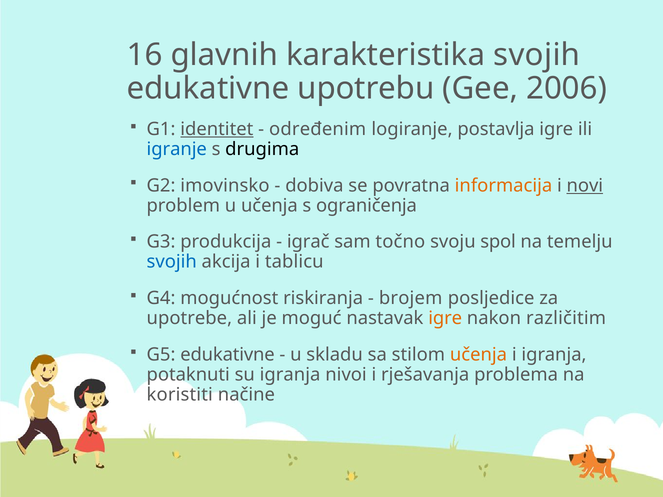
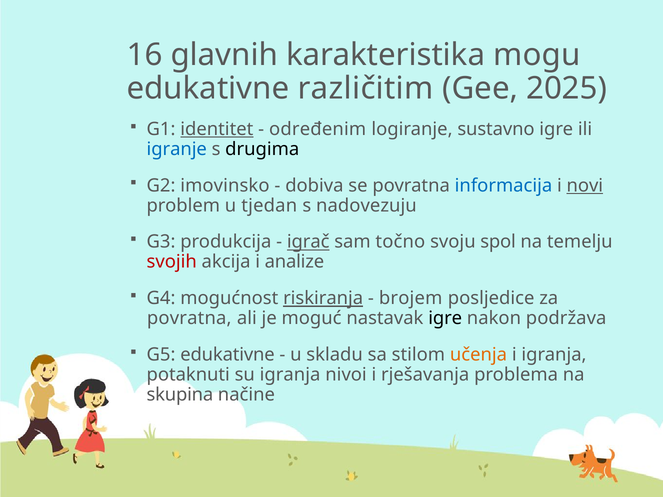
karakteristika svojih: svojih -> mogu
upotrebu: upotrebu -> različitim
2006: 2006 -> 2025
postavlja: postavlja -> sustavno
informacija colour: orange -> blue
u učenja: učenja -> tjedan
ograničenja: ograničenja -> nadovezuju
igrač underline: none -> present
svojih at (172, 262) colour: blue -> red
tablicu: tablicu -> analize
riskiranja underline: none -> present
upotrebe at (189, 318): upotrebe -> povratna
igre at (445, 318) colour: orange -> black
različitim: različitim -> podržava
koristiti: koristiti -> skupina
